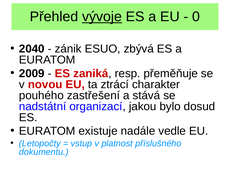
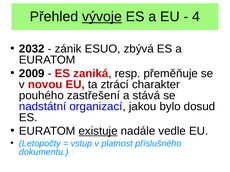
0: 0 -> 4
2040: 2040 -> 2032
existuje underline: none -> present
